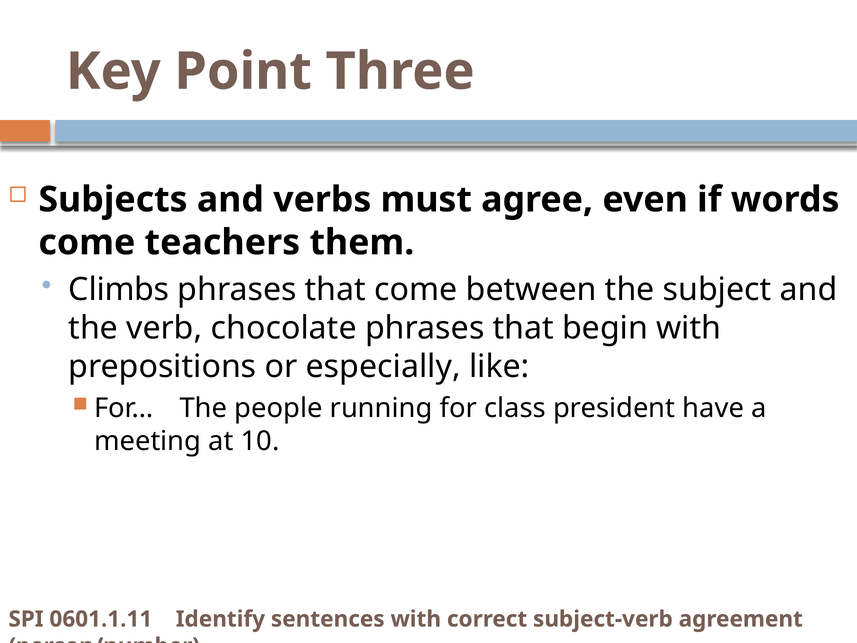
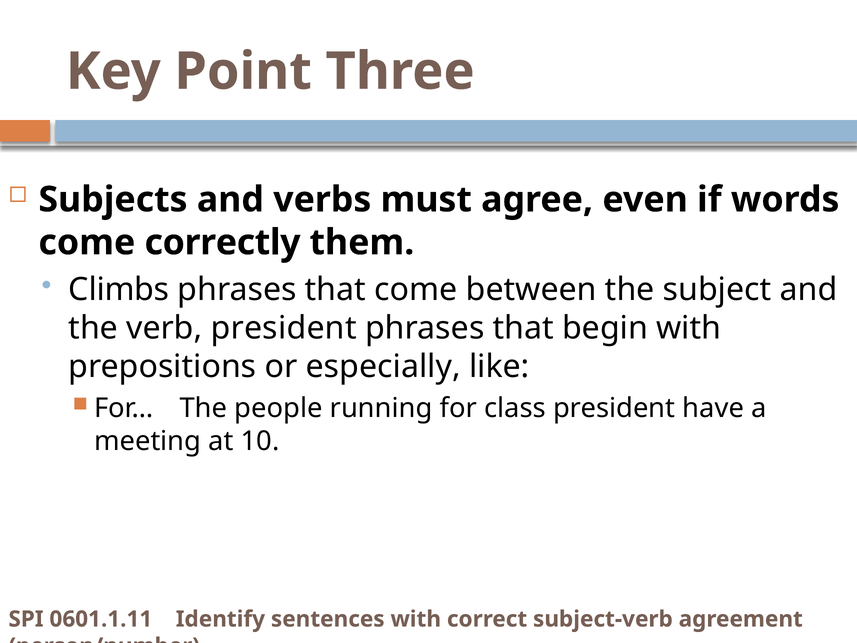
teachers: teachers -> correctly
verb chocolate: chocolate -> president
